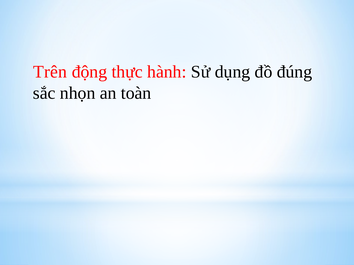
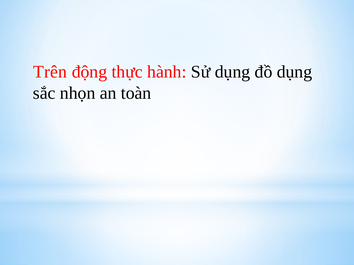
đồ đúng: đúng -> dụng
